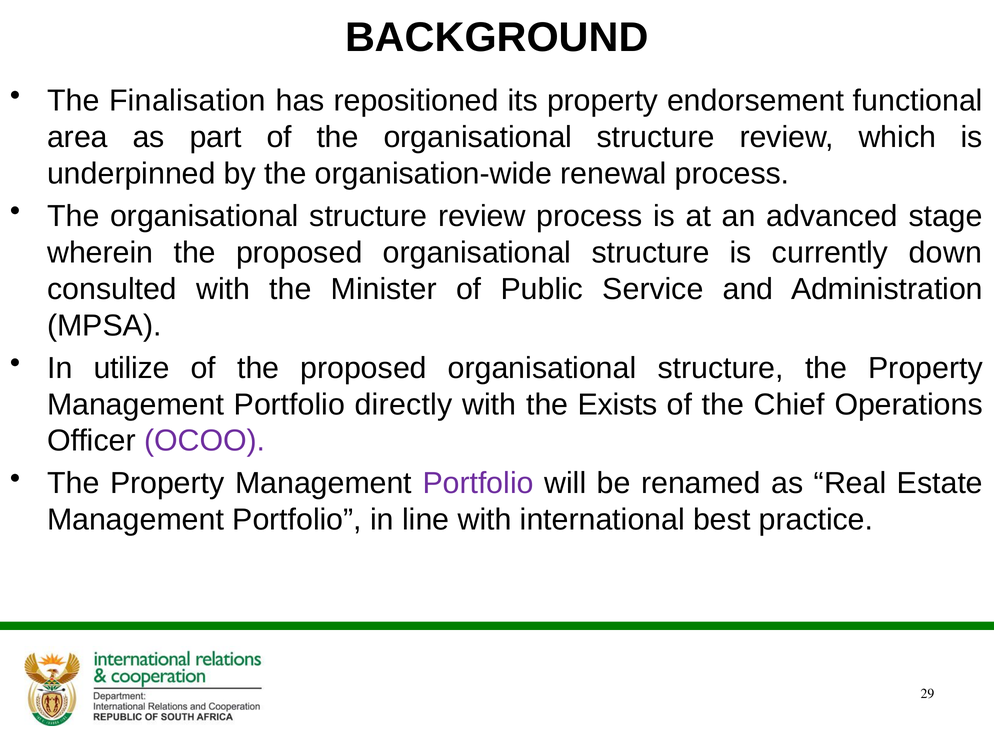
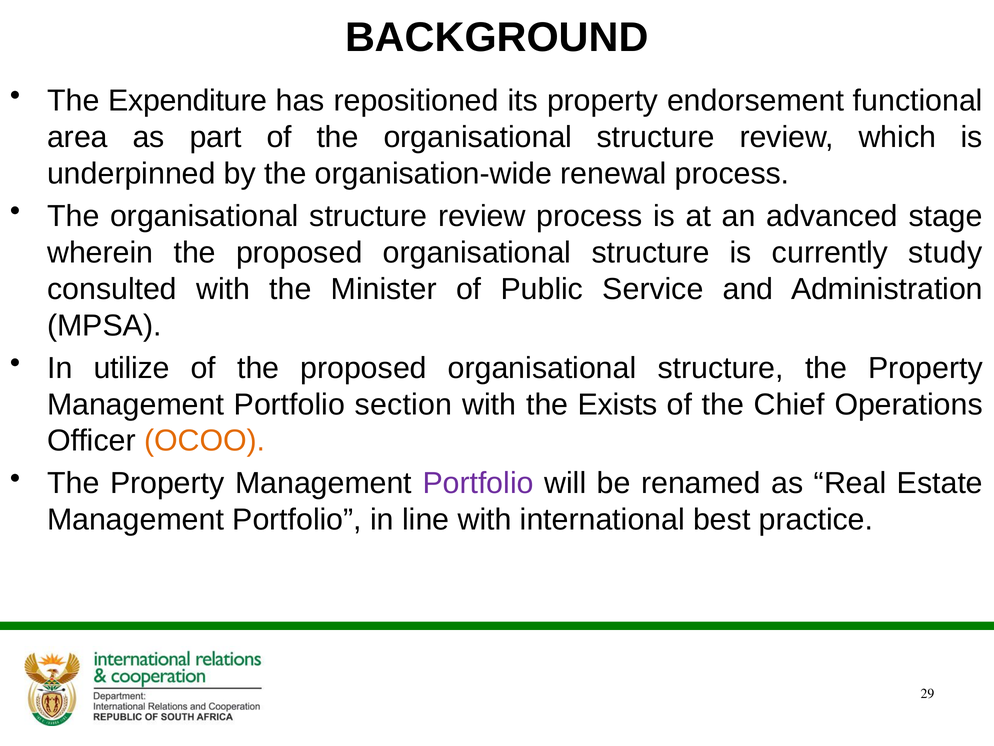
Finalisation: Finalisation -> Expenditure
down: down -> study
directly: directly -> section
OCOO colour: purple -> orange
